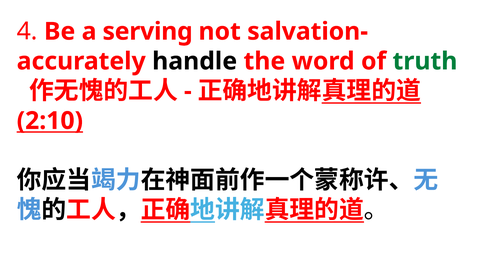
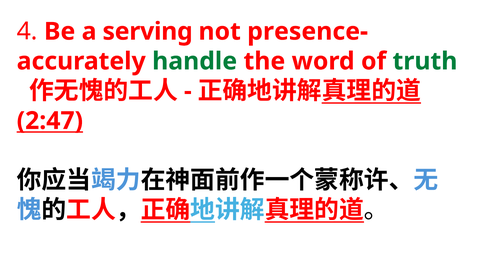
salvation-: salvation- -> presence-
handle colour: black -> green
2:10: 2:10 -> 2:47
